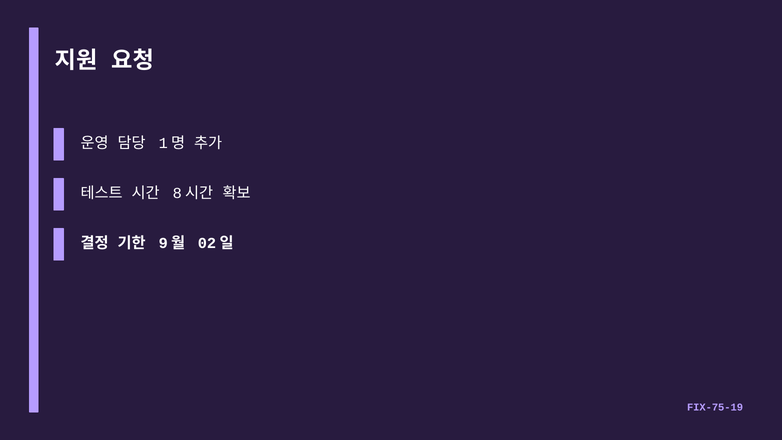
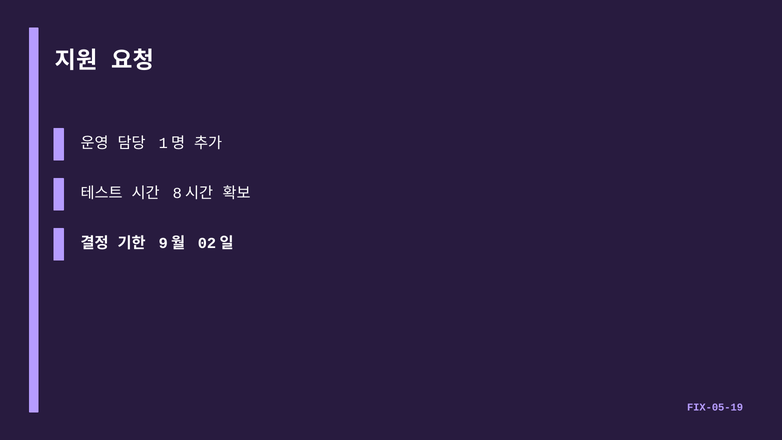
FIX-75-19: FIX-75-19 -> FIX-05-19
